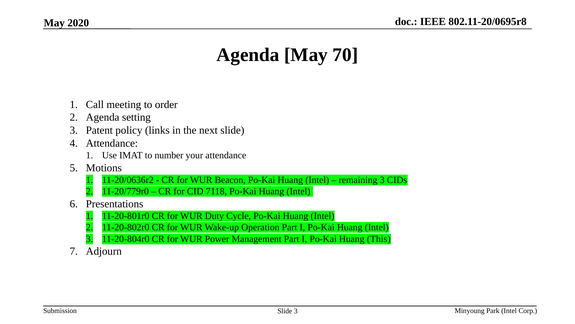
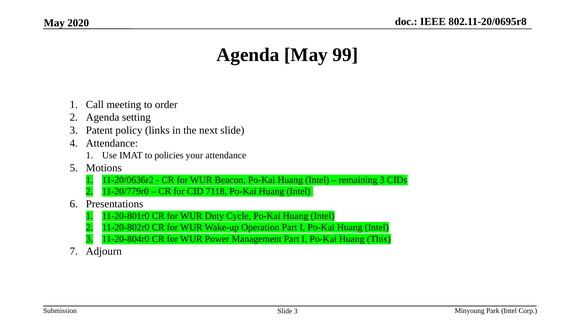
70: 70 -> 99
number: number -> policies
